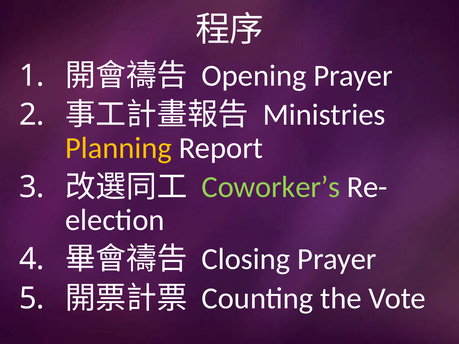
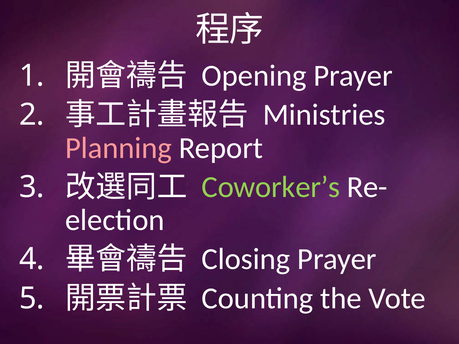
Planning colour: yellow -> pink
